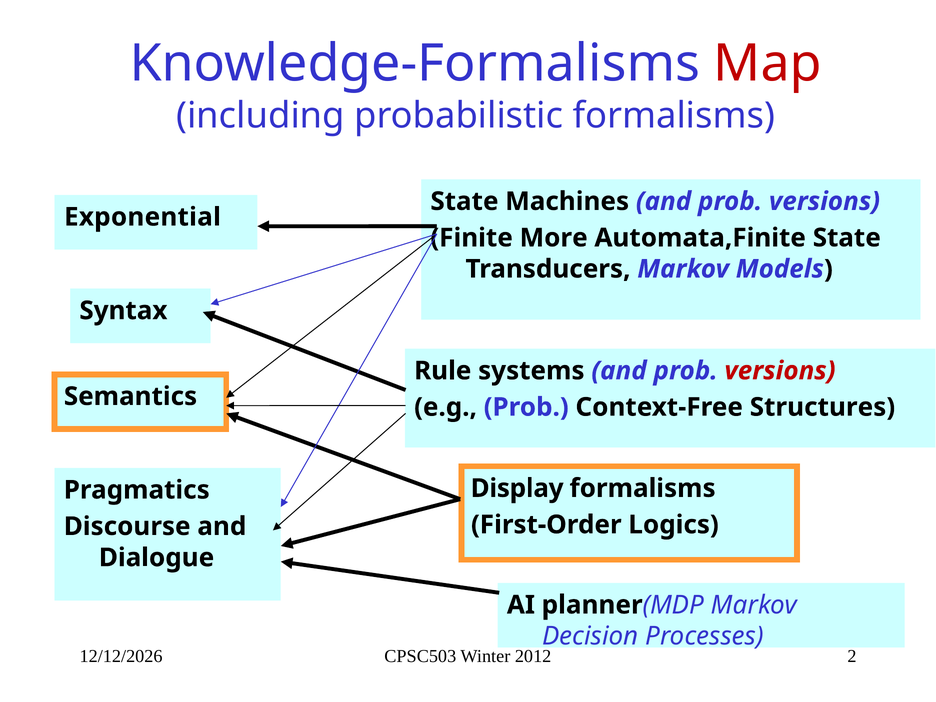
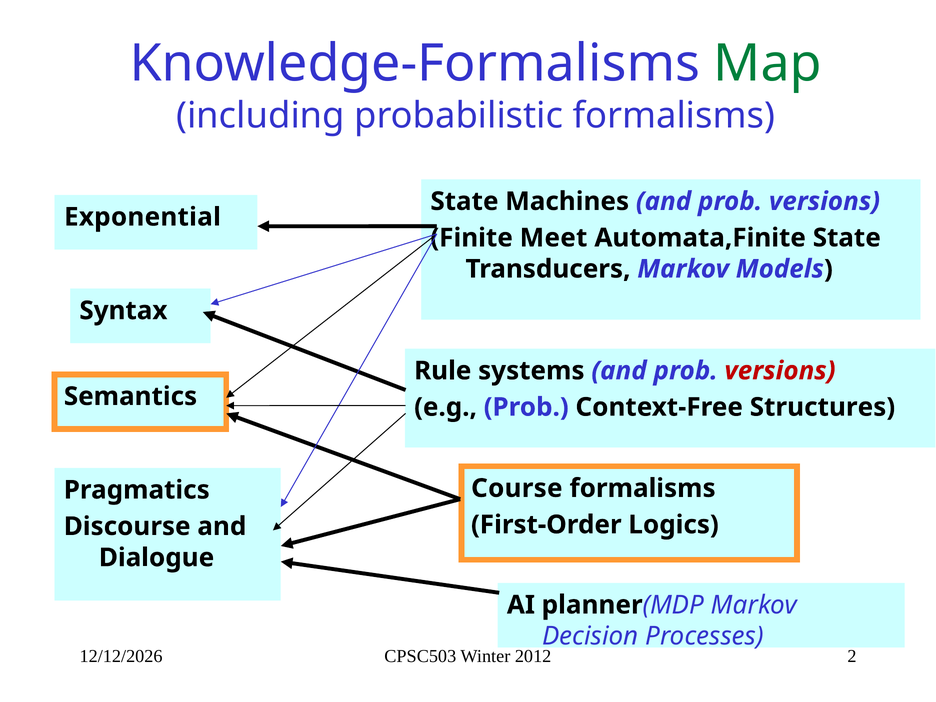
Map colour: red -> green
More: More -> Meet
Display: Display -> Course
